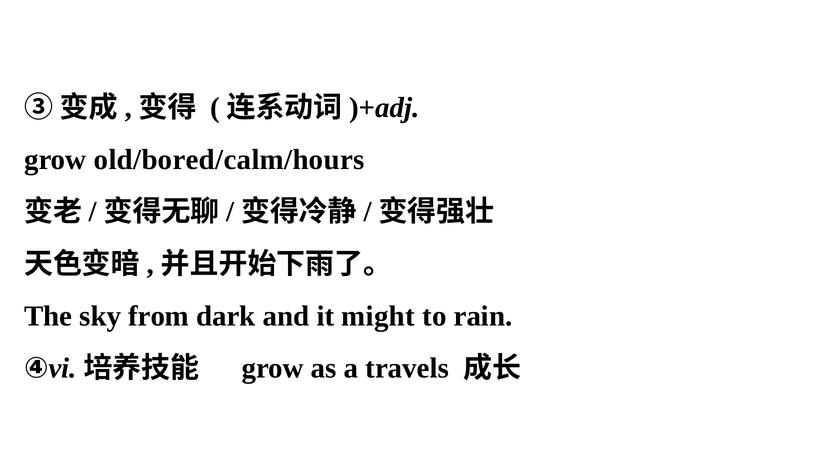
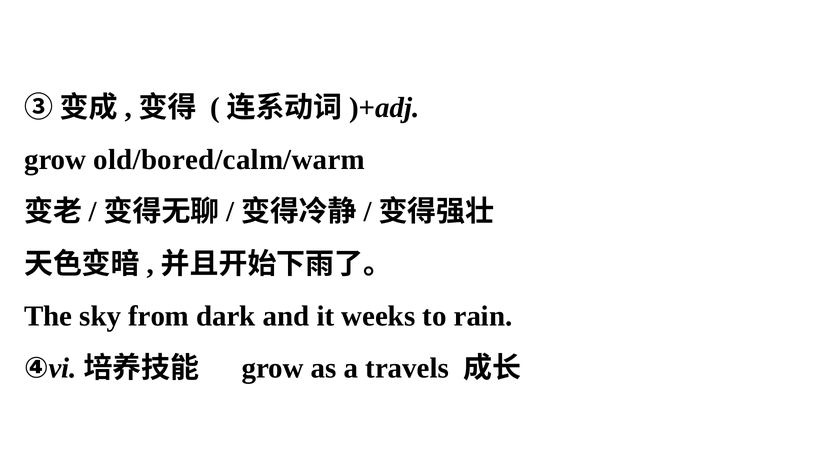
old/bored/calm/hours: old/bored/calm/hours -> old/bored/calm/warm
might: might -> weeks
